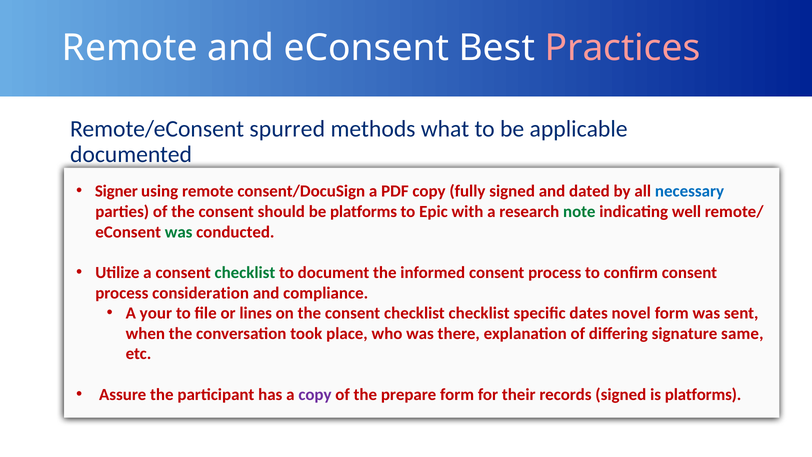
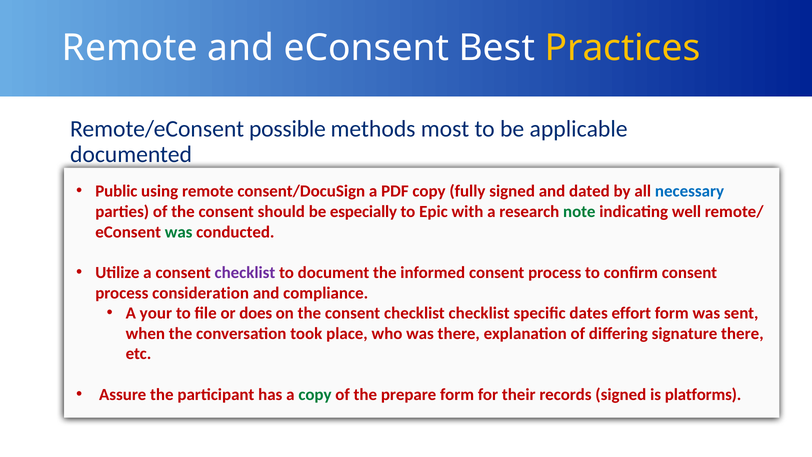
Practices colour: pink -> yellow
spurred: spurred -> possible
what: what -> most
Signer: Signer -> Public
be platforms: platforms -> especially
checklist at (245, 272) colour: green -> purple
lines: lines -> does
novel: novel -> effort
signature same: same -> there
copy at (315, 394) colour: purple -> green
